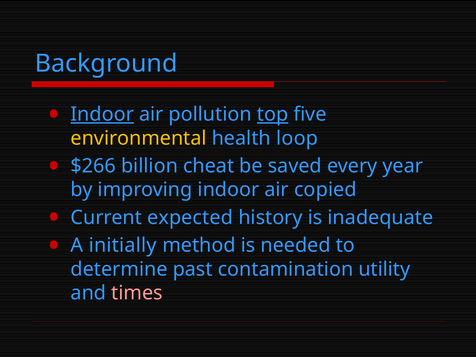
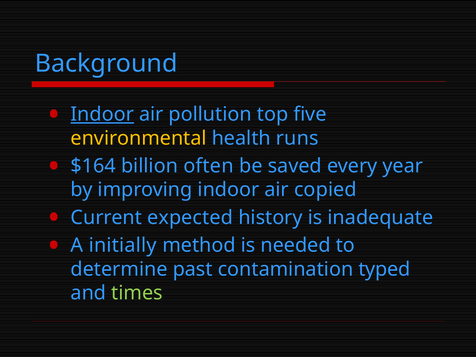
top underline: present -> none
loop: loop -> runs
$266: $266 -> $164
cheat: cheat -> often
utility: utility -> typed
times colour: pink -> light green
